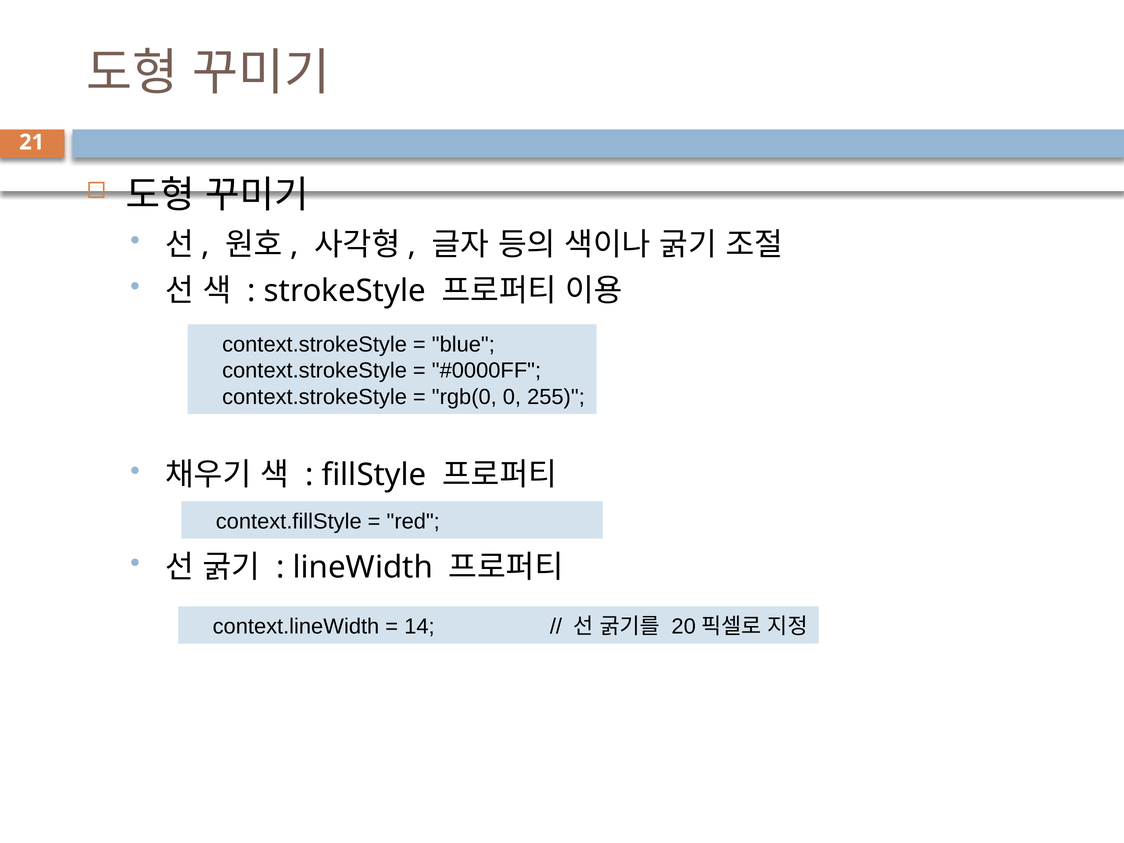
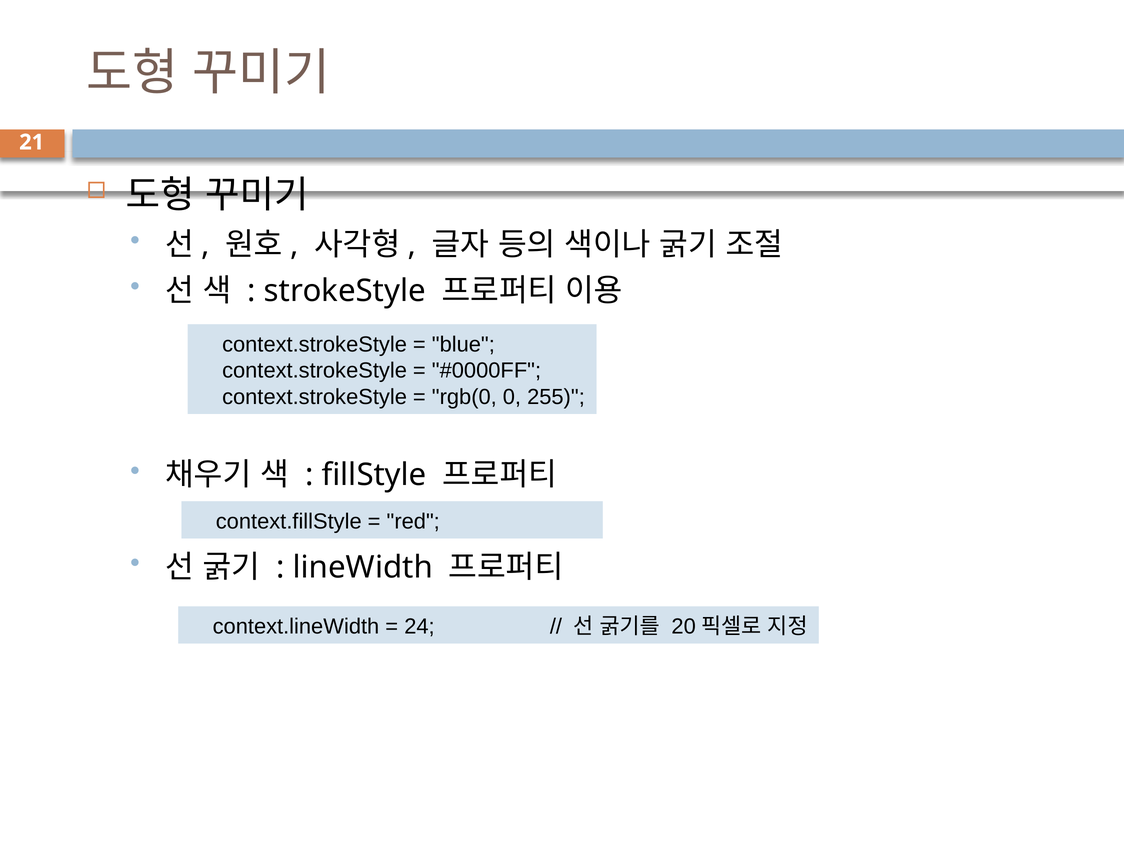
14: 14 -> 24
